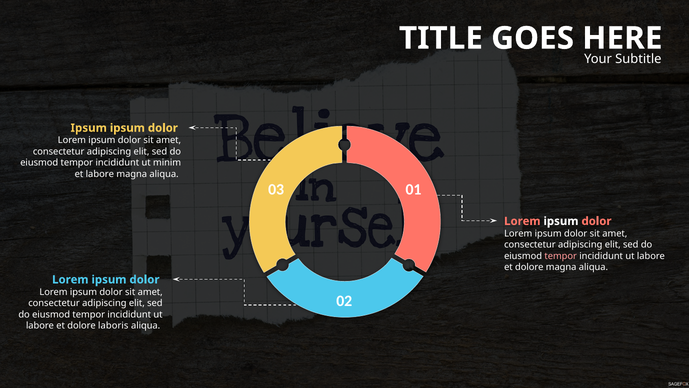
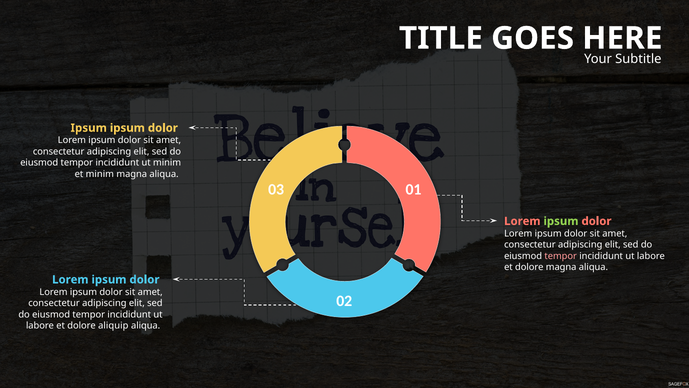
et labore: labore -> minim
ipsum at (561, 221) colour: white -> light green
laboris: laboris -> aliquip
